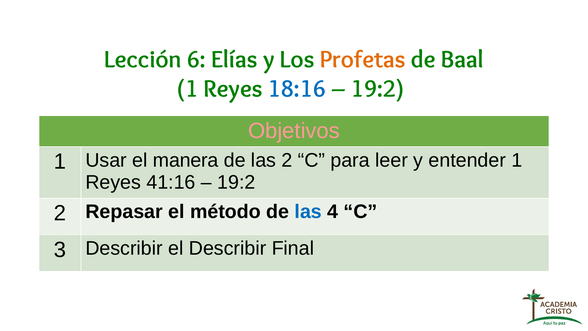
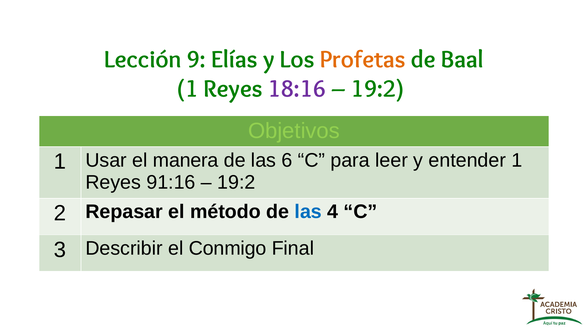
6: 6 -> 9
18:16 colour: blue -> purple
Objetivos colour: pink -> light green
las 2: 2 -> 6
41:16: 41:16 -> 91:16
el Describir: Describir -> Conmigo
